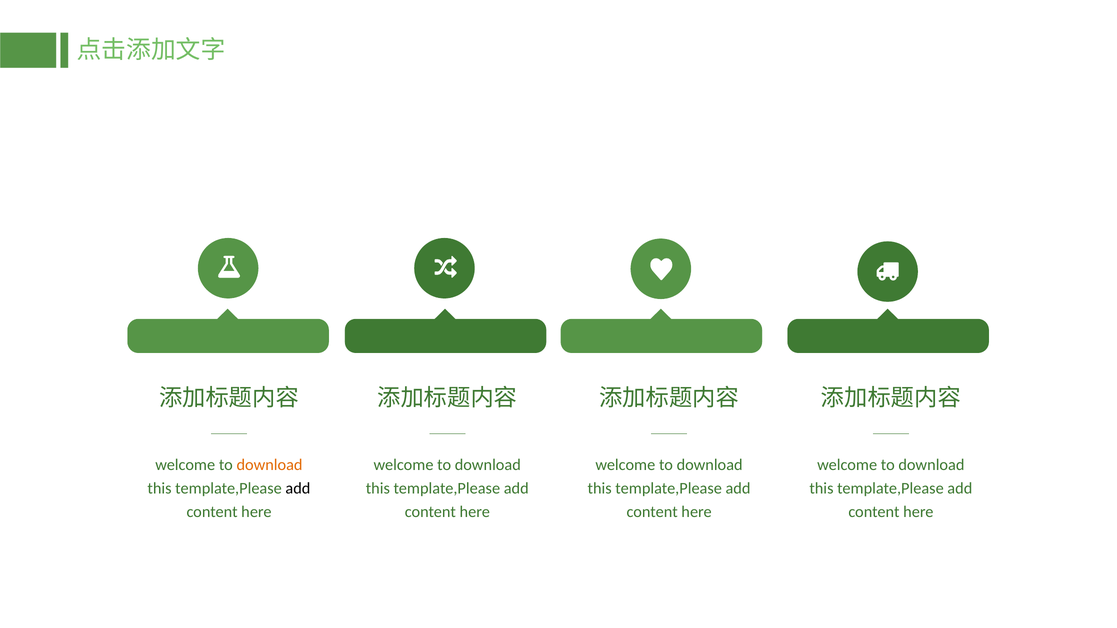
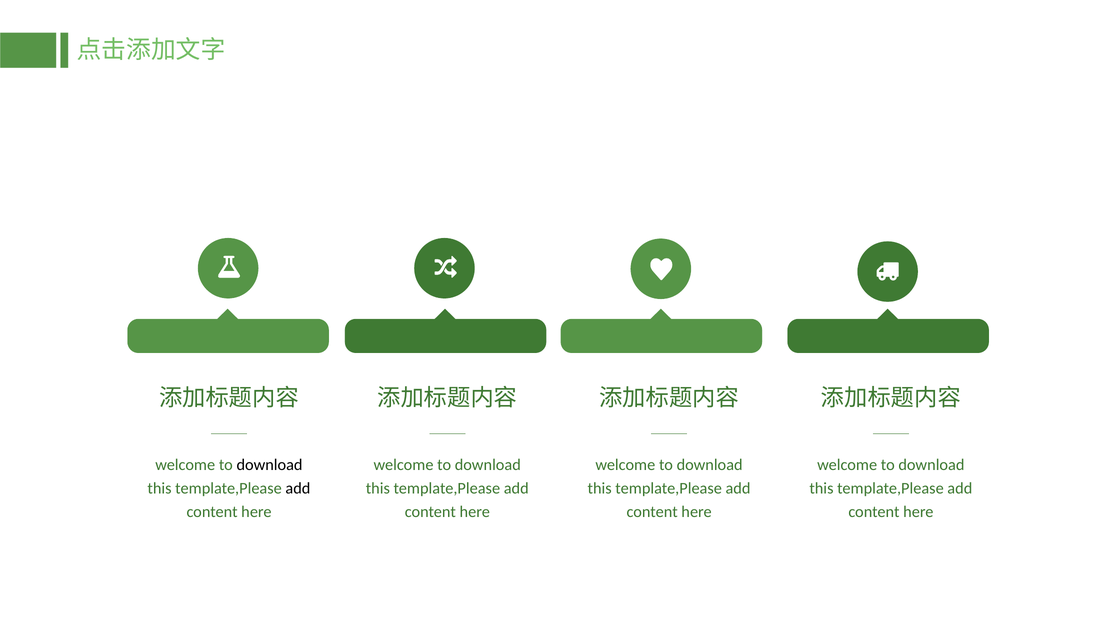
download at (270, 465) colour: orange -> black
